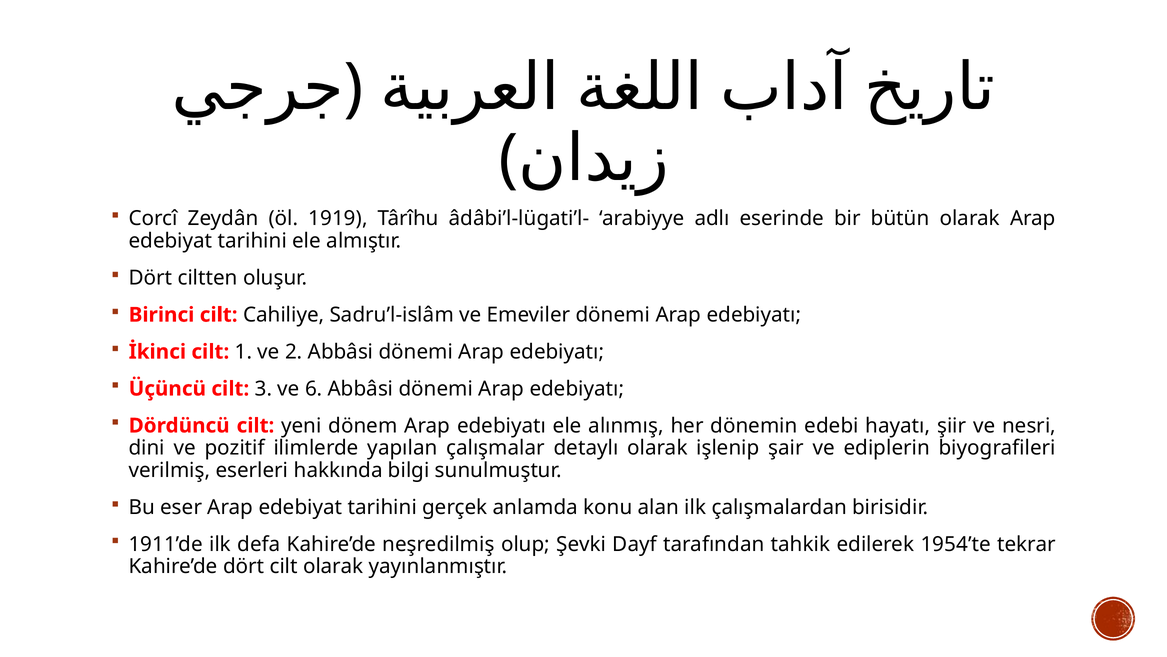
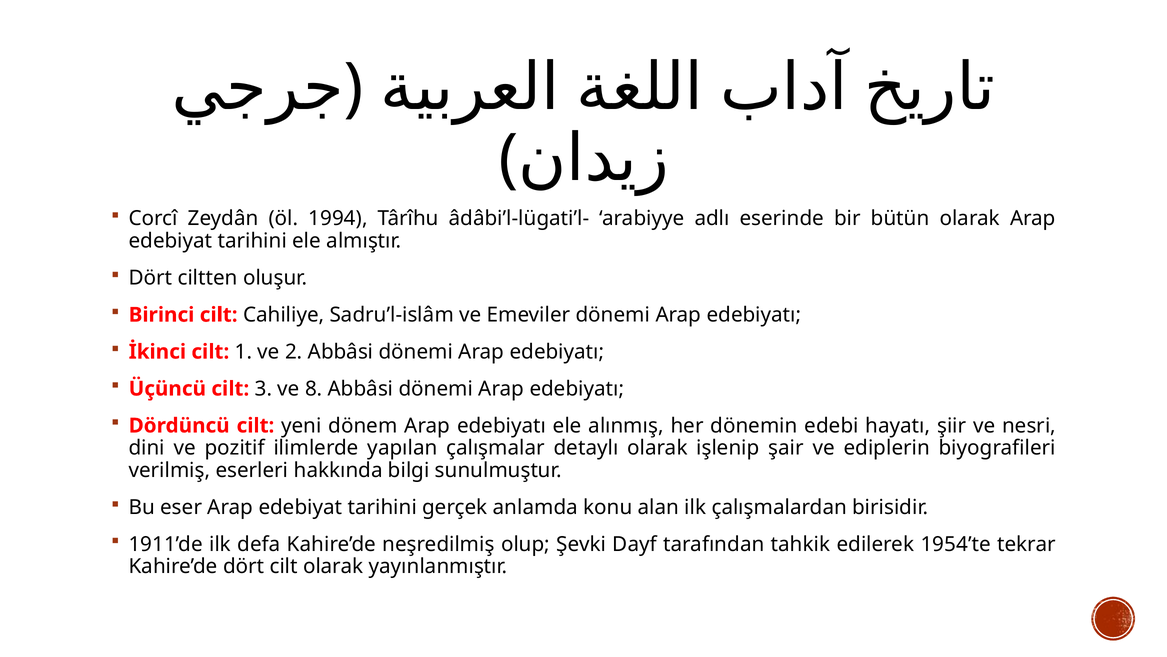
1919: 1919 -> 1994
6: 6 -> 8
